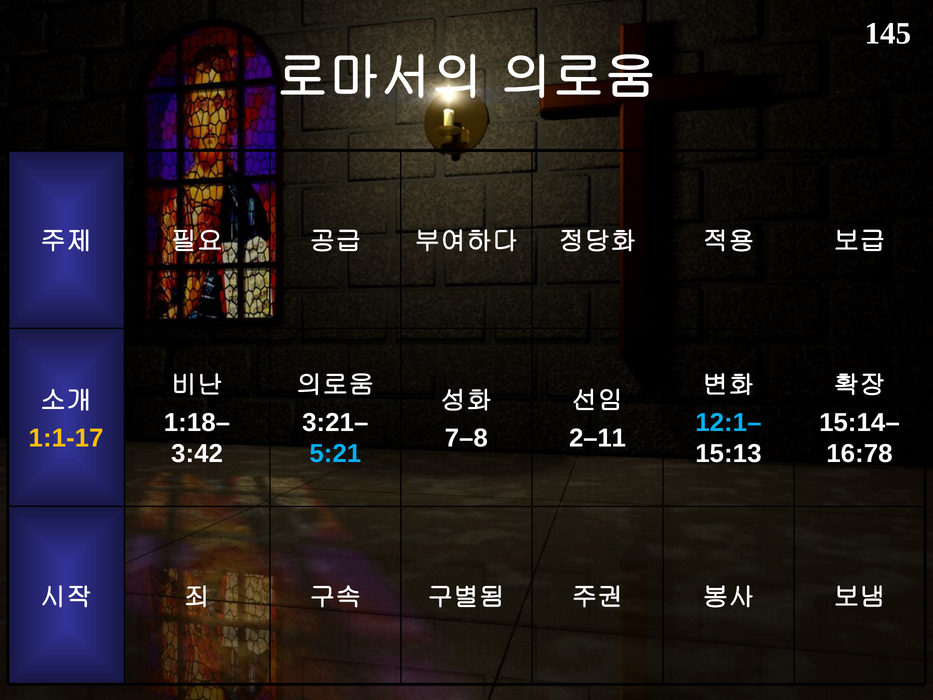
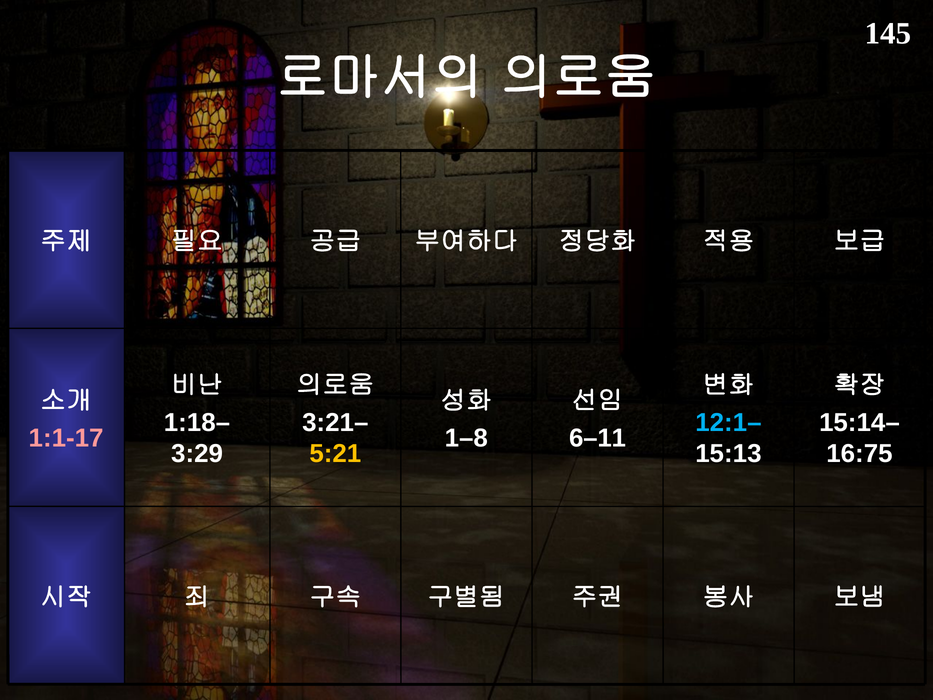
1:1-17 colour: yellow -> pink
7–8: 7–8 -> 1–8
2–11: 2–11 -> 6–11
3:42: 3:42 -> 3:29
5:21 colour: light blue -> yellow
16:78: 16:78 -> 16:75
